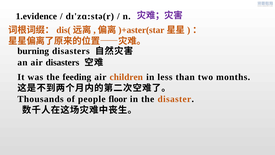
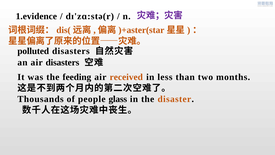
burning: burning -> polluted
children: children -> received
floor: floor -> glass
